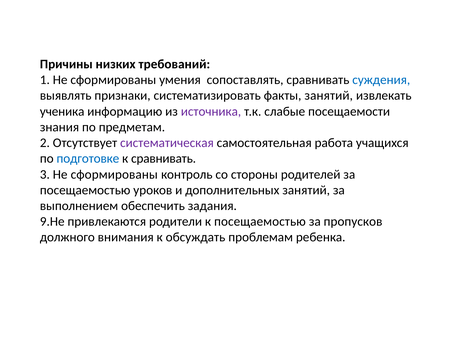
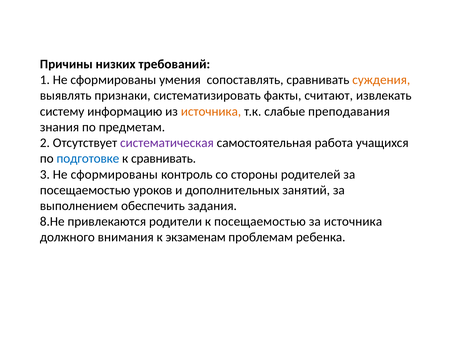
суждения colour: blue -> orange
факты занятий: занятий -> считают
ученика: ученика -> систему
источника at (211, 111) colour: purple -> orange
посещаемости: посещаемости -> преподавания
9.Не: 9.Не -> 8.Не
за пропусков: пропусков -> источника
обсуждать: обсуждать -> экзаменам
